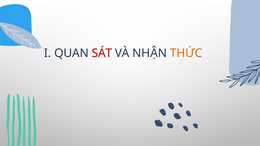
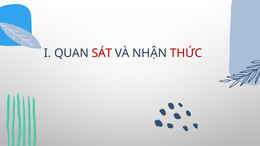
THỨC colour: orange -> red
